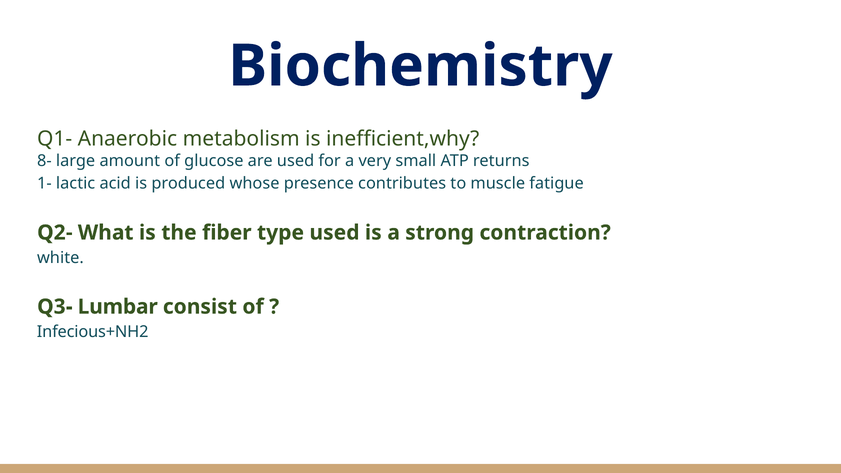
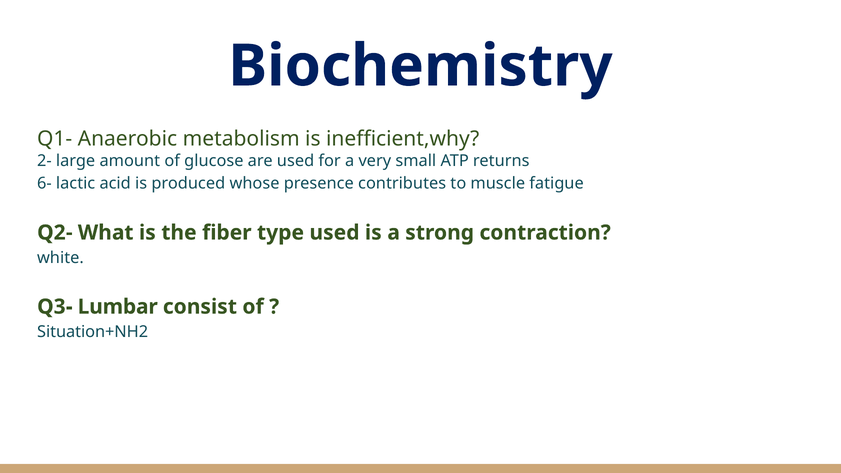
8-: 8- -> 2-
1-: 1- -> 6-
Infecious+NH2: Infecious+NH2 -> Situation+NH2
